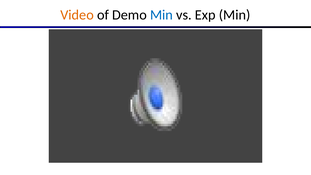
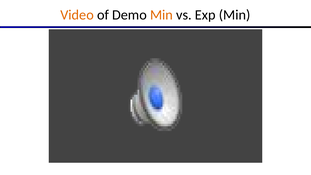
Min at (162, 15) colour: blue -> orange
